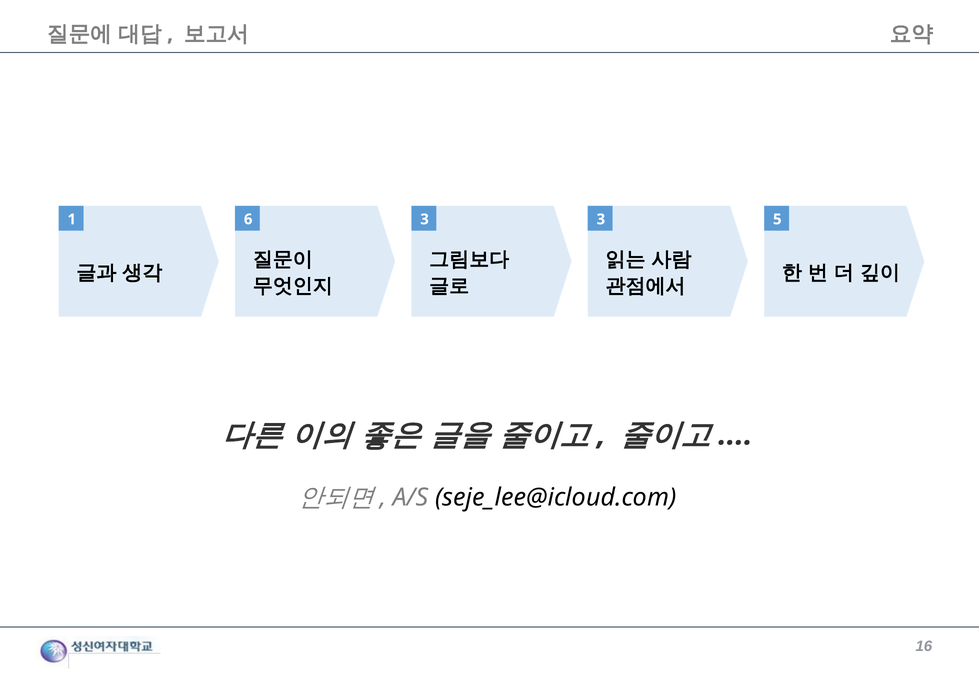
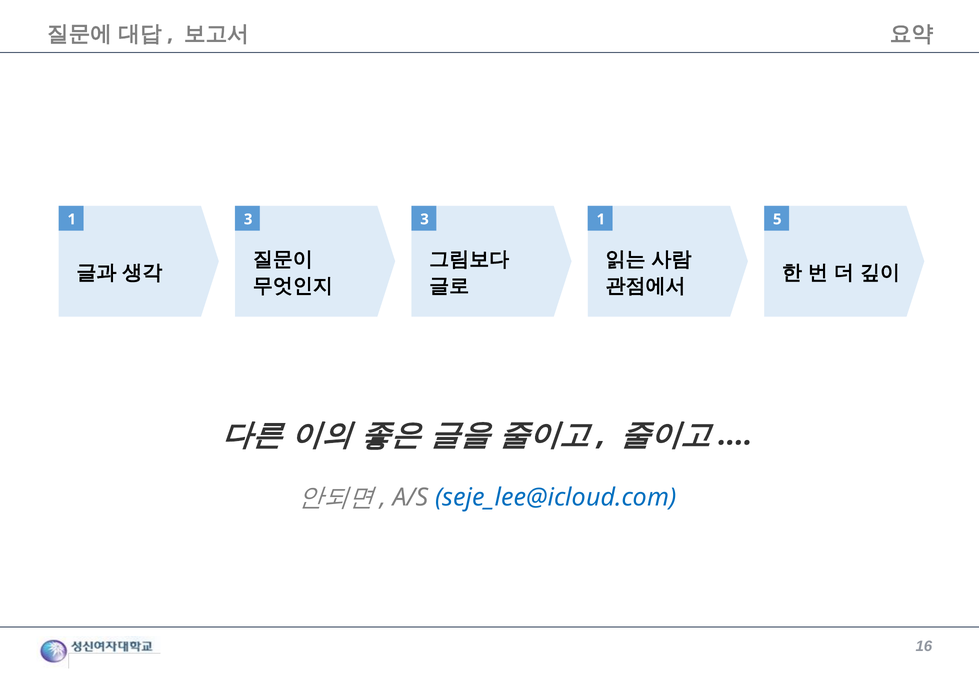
1 6: 6 -> 3
3 3: 3 -> 1
seje_lee@icloud.com colour: black -> blue
